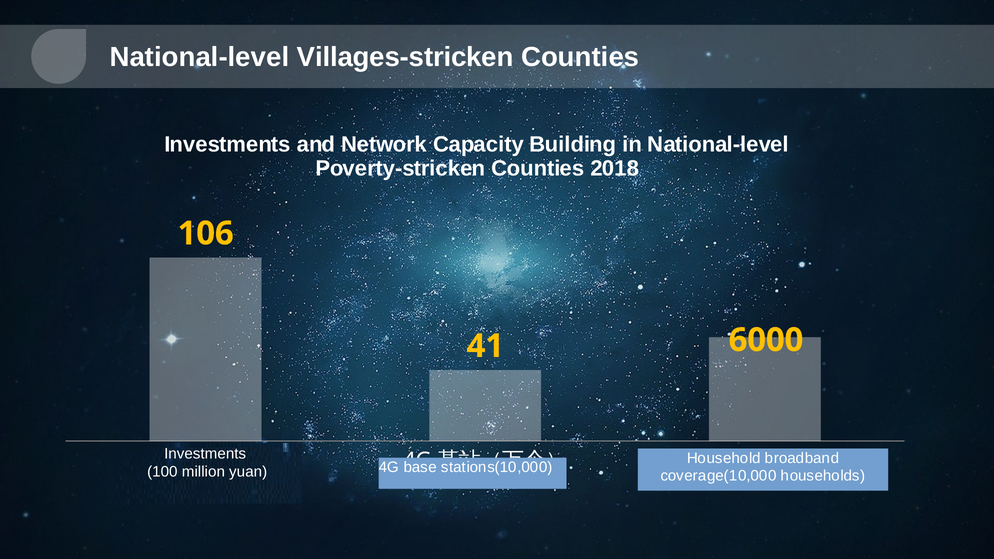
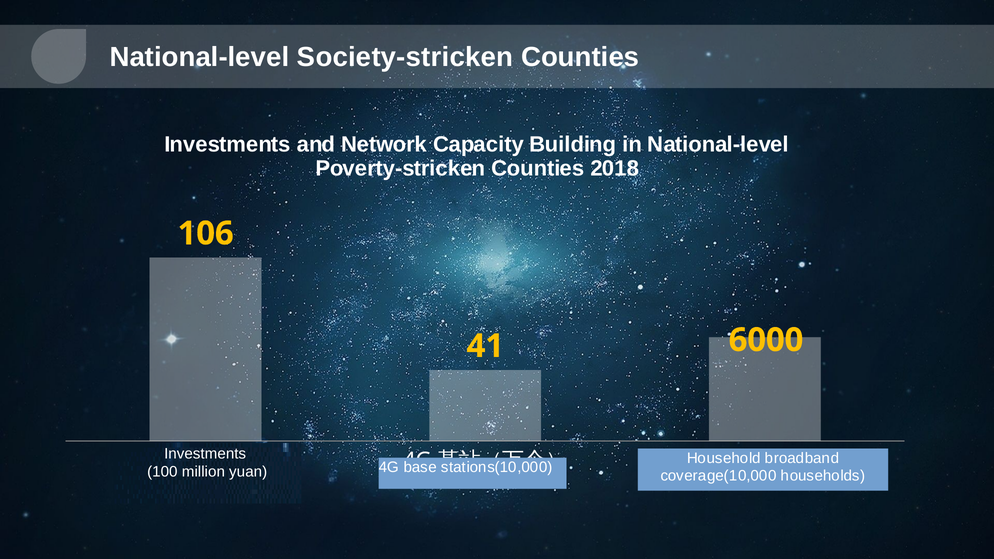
Villages-stricken: Villages-stricken -> Society-stricken
